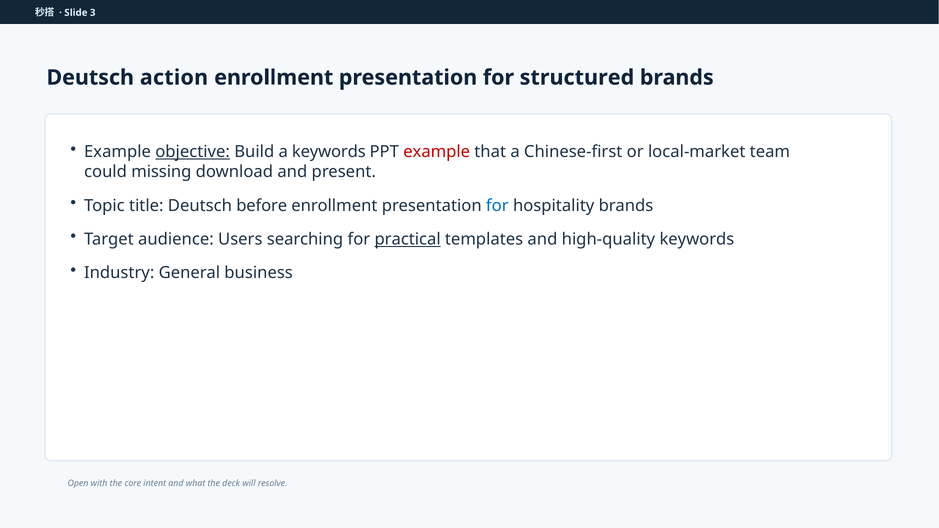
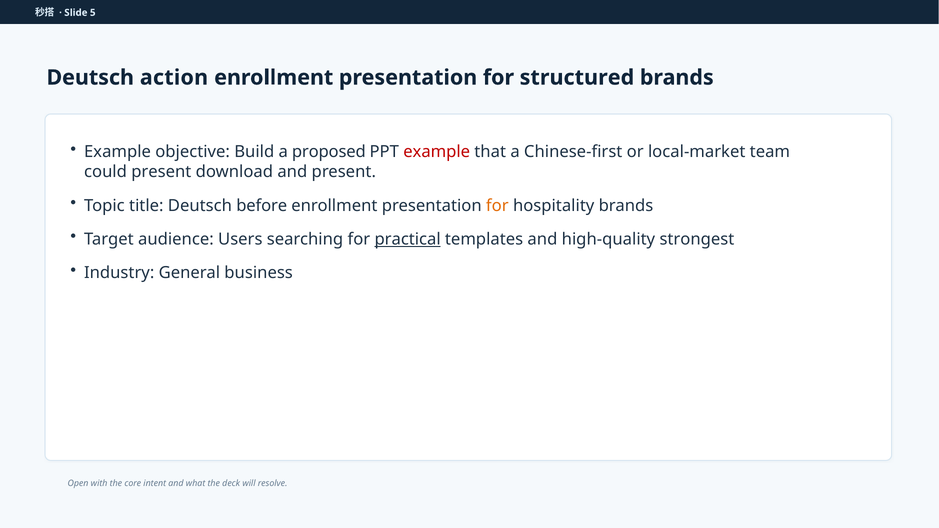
3: 3 -> 5
objective underline: present -> none
a keywords: keywords -> proposed
could missing: missing -> present
for at (497, 206) colour: blue -> orange
high-quality keywords: keywords -> strongest
